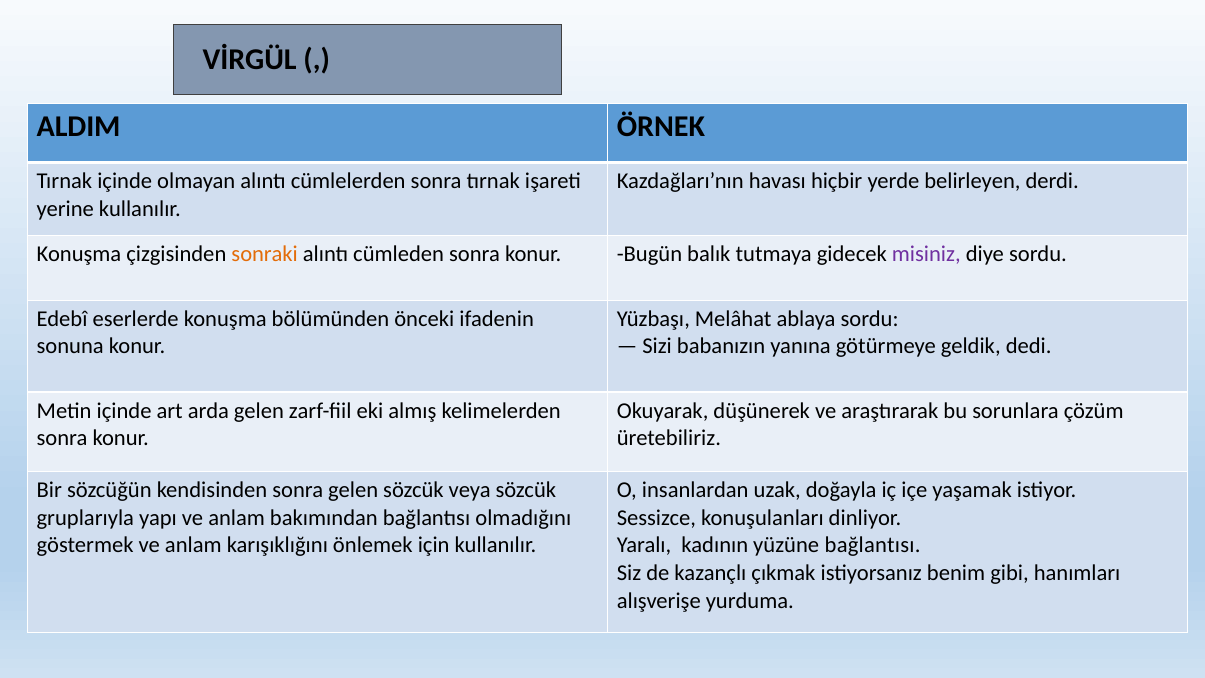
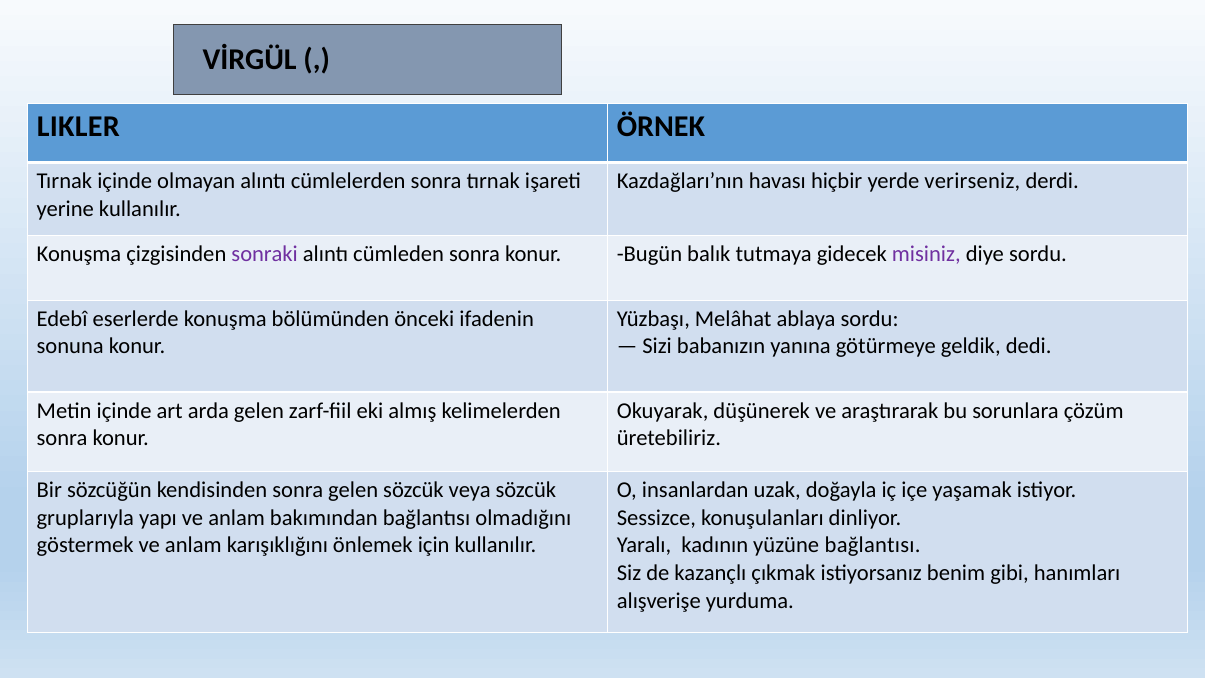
ALDIM: ALDIM -> LIKLER
belirleyen: belirleyen -> verirseniz
sonraki colour: orange -> purple
